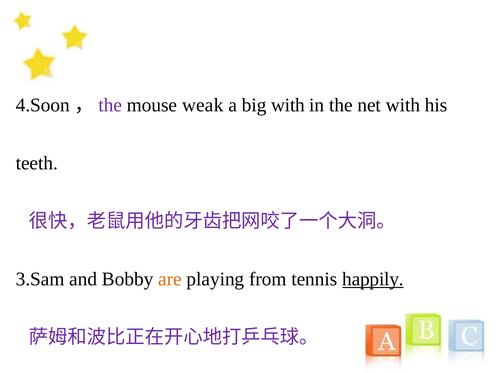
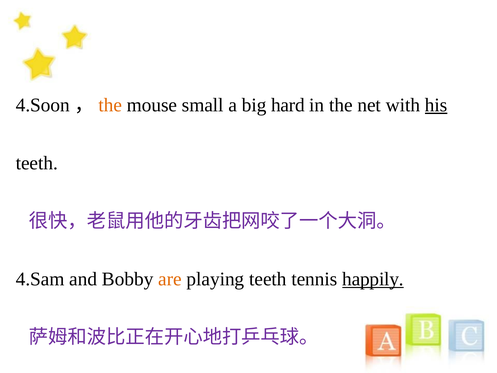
the at (110, 105) colour: purple -> orange
weak: weak -> small
big with: with -> hard
his underline: none -> present
3.Sam: 3.Sam -> 4.Sam
playing from: from -> teeth
